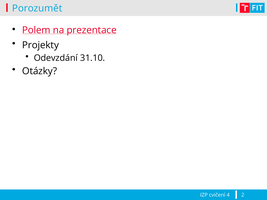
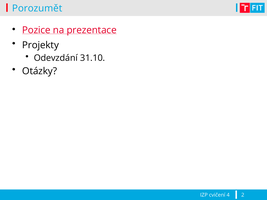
Polem: Polem -> Pozice
